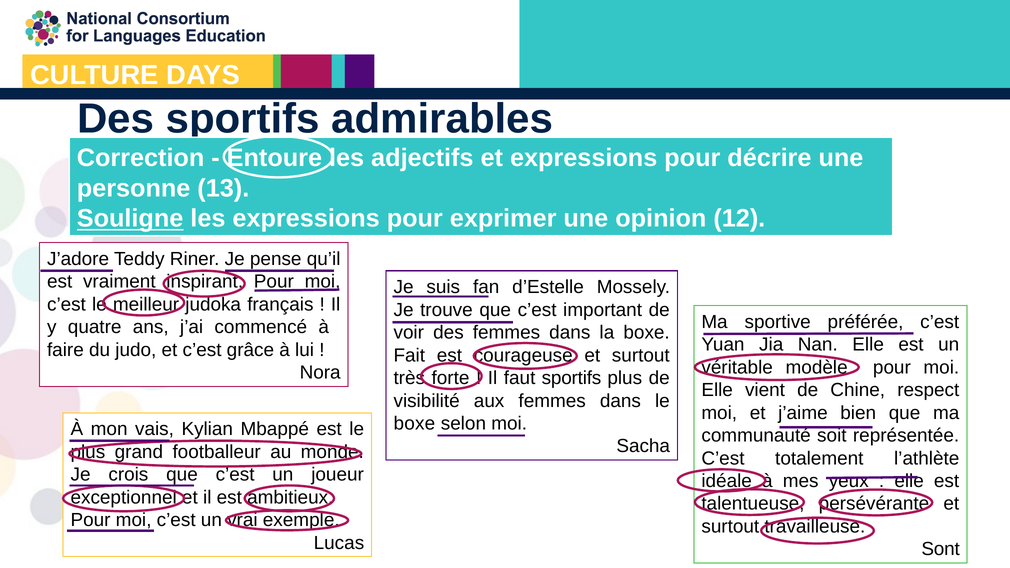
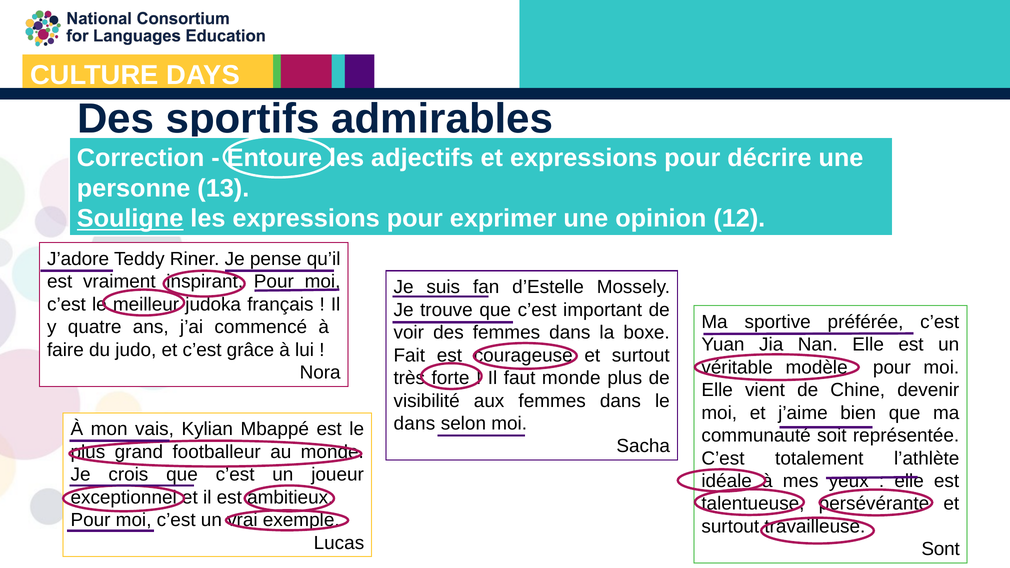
faut sportifs: sportifs -> monde
respect: respect -> devenir
boxe at (414, 424): boxe -> dans
